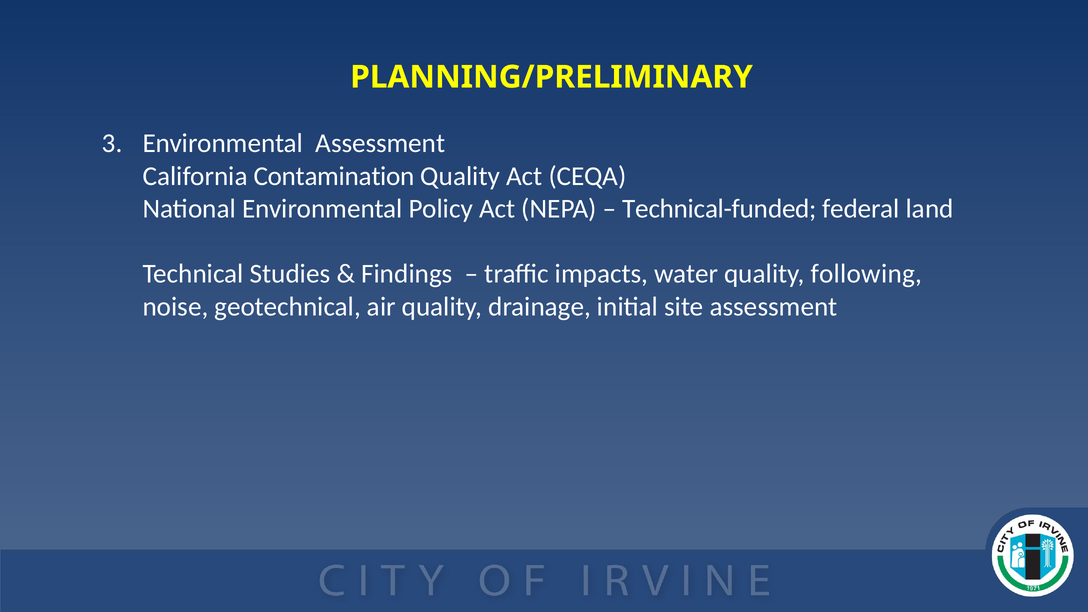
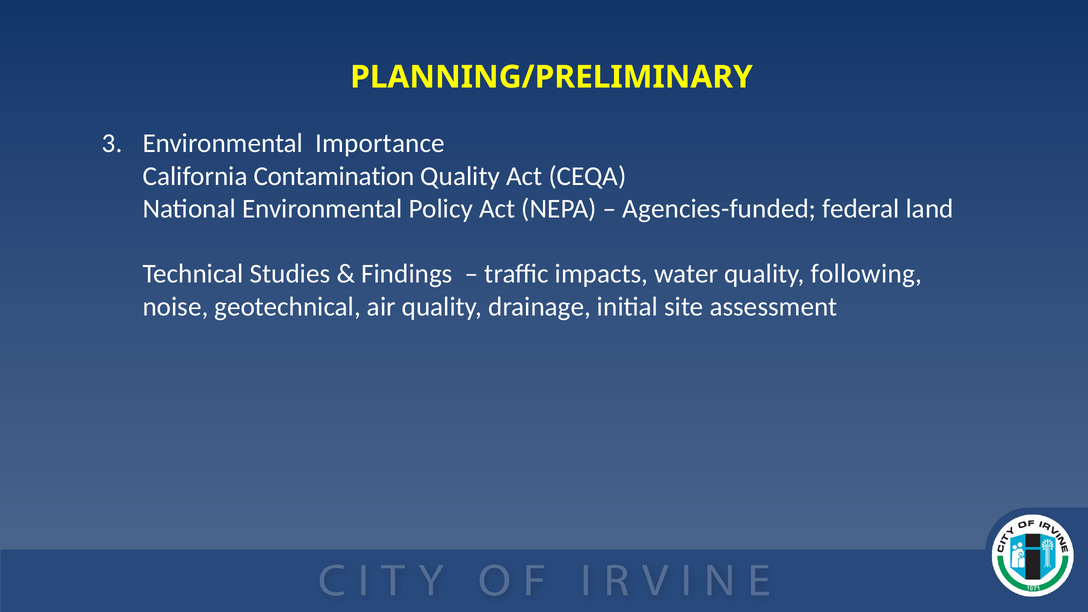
Environmental Assessment: Assessment -> Importance
Technical-funded: Technical-funded -> Agencies-funded
